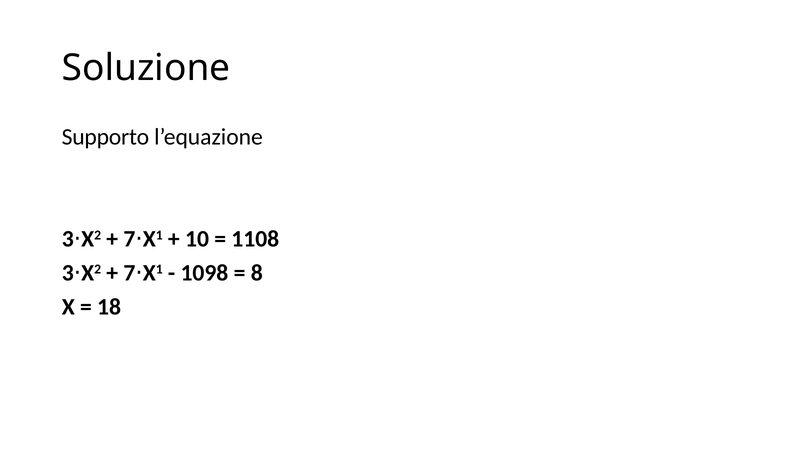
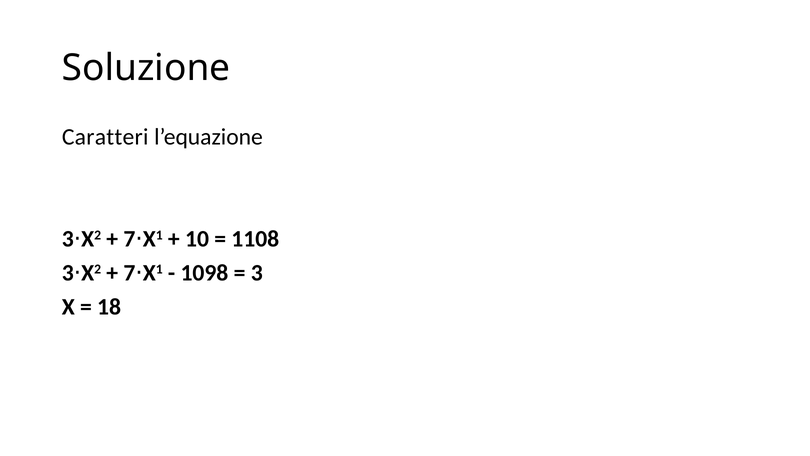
Supporto: Supporto -> Caratteri
8: 8 -> 3
